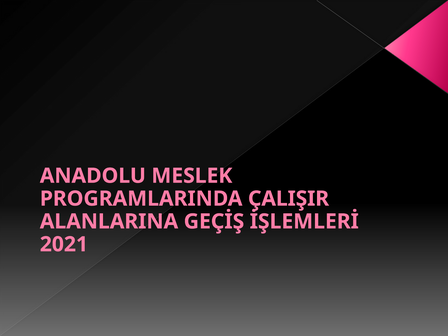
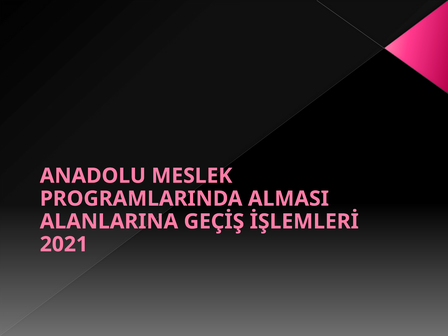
ÇALIŞIR: ÇALIŞIR -> ALMASI
